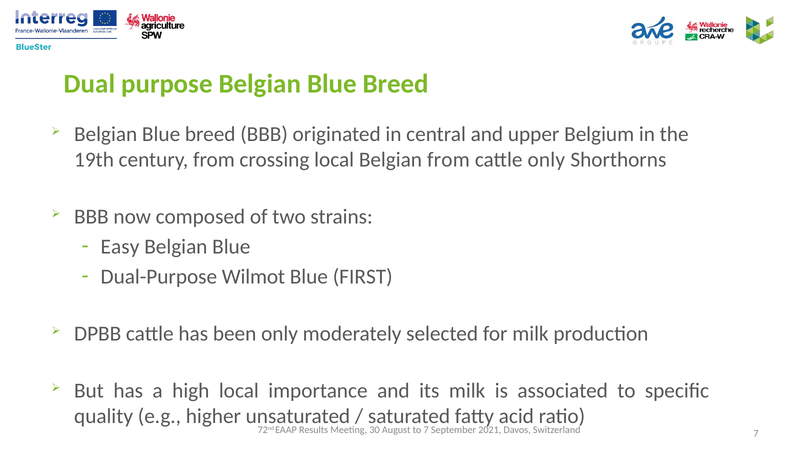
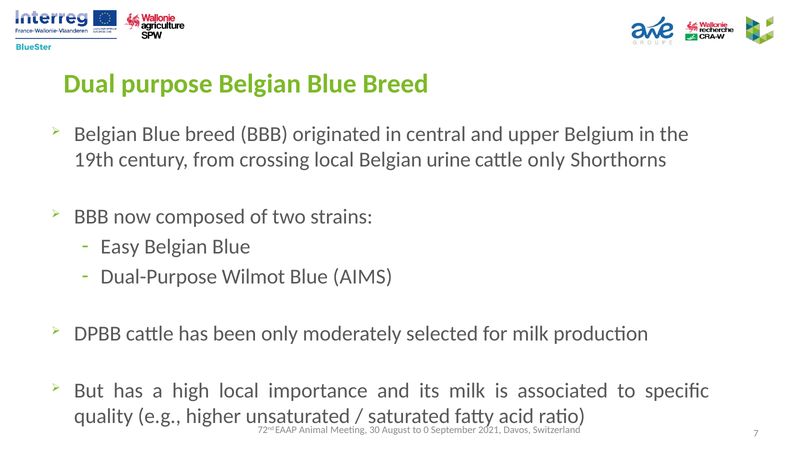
Belgian from: from -> urine
FIRST: FIRST -> AIMS
Results: Results -> Animal
to 7: 7 -> 0
